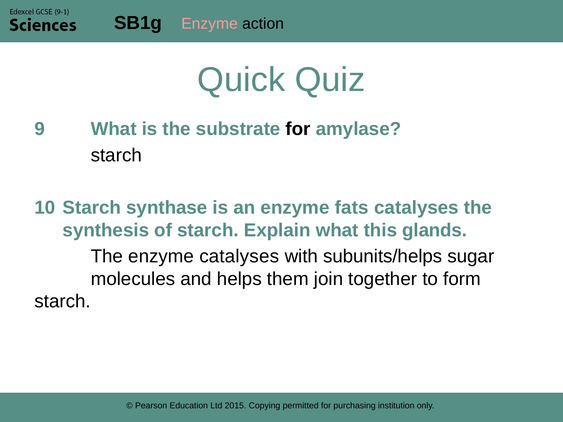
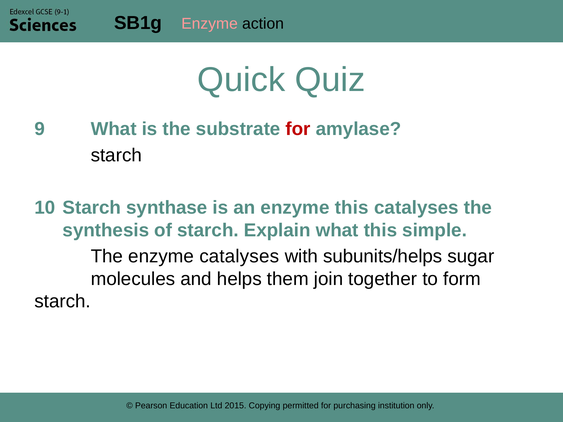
for at (298, 129) colour: black -> red
enzyme fats: fats -> this
glands: glands -> simple
